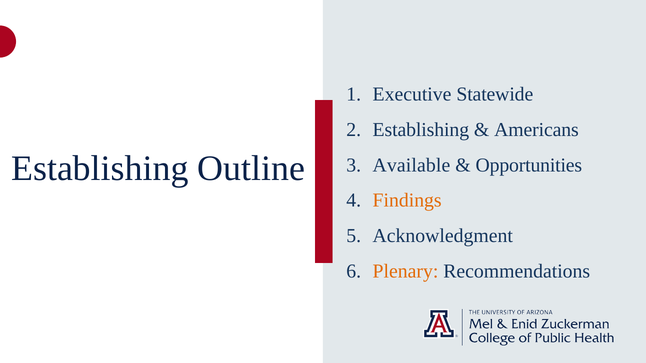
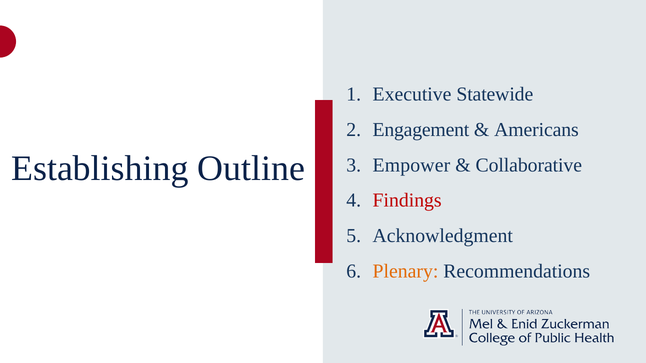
Establishing at (421, 130): Establishing -> Engagement
Available: Available -> Empower
Opportunities: Opportunities -> Collaborative
Findings colour: orange -> red
